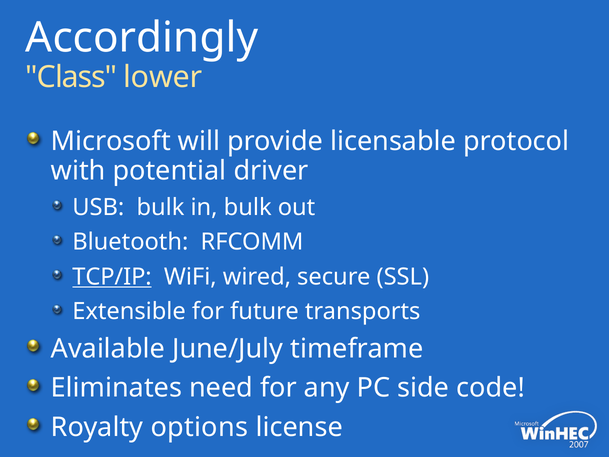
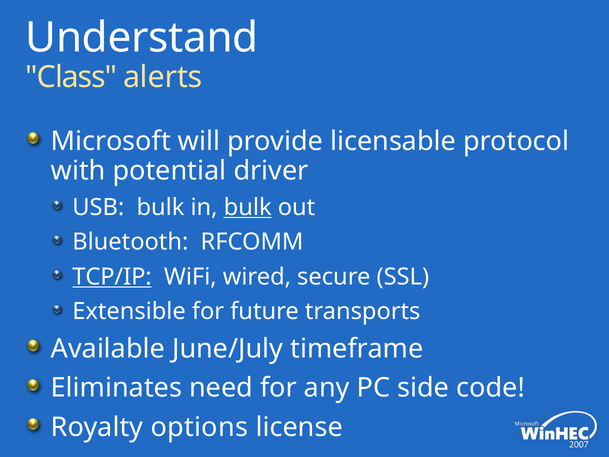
Accordingly: Accordingly -> Understand
lower: lower -> alerts
bulk at (248, 207) underline: none -> present
